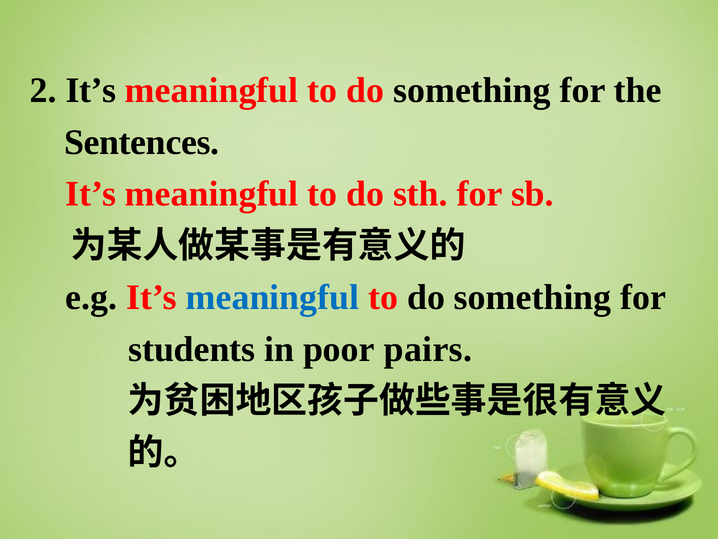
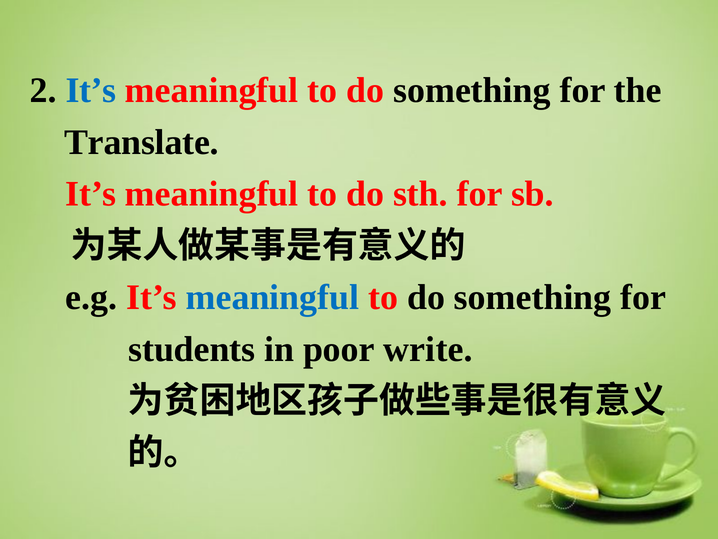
It’s at (91, 91) colour: black -> blue
Sentences: Sentences -> Translate
pairs: pairs -> write
